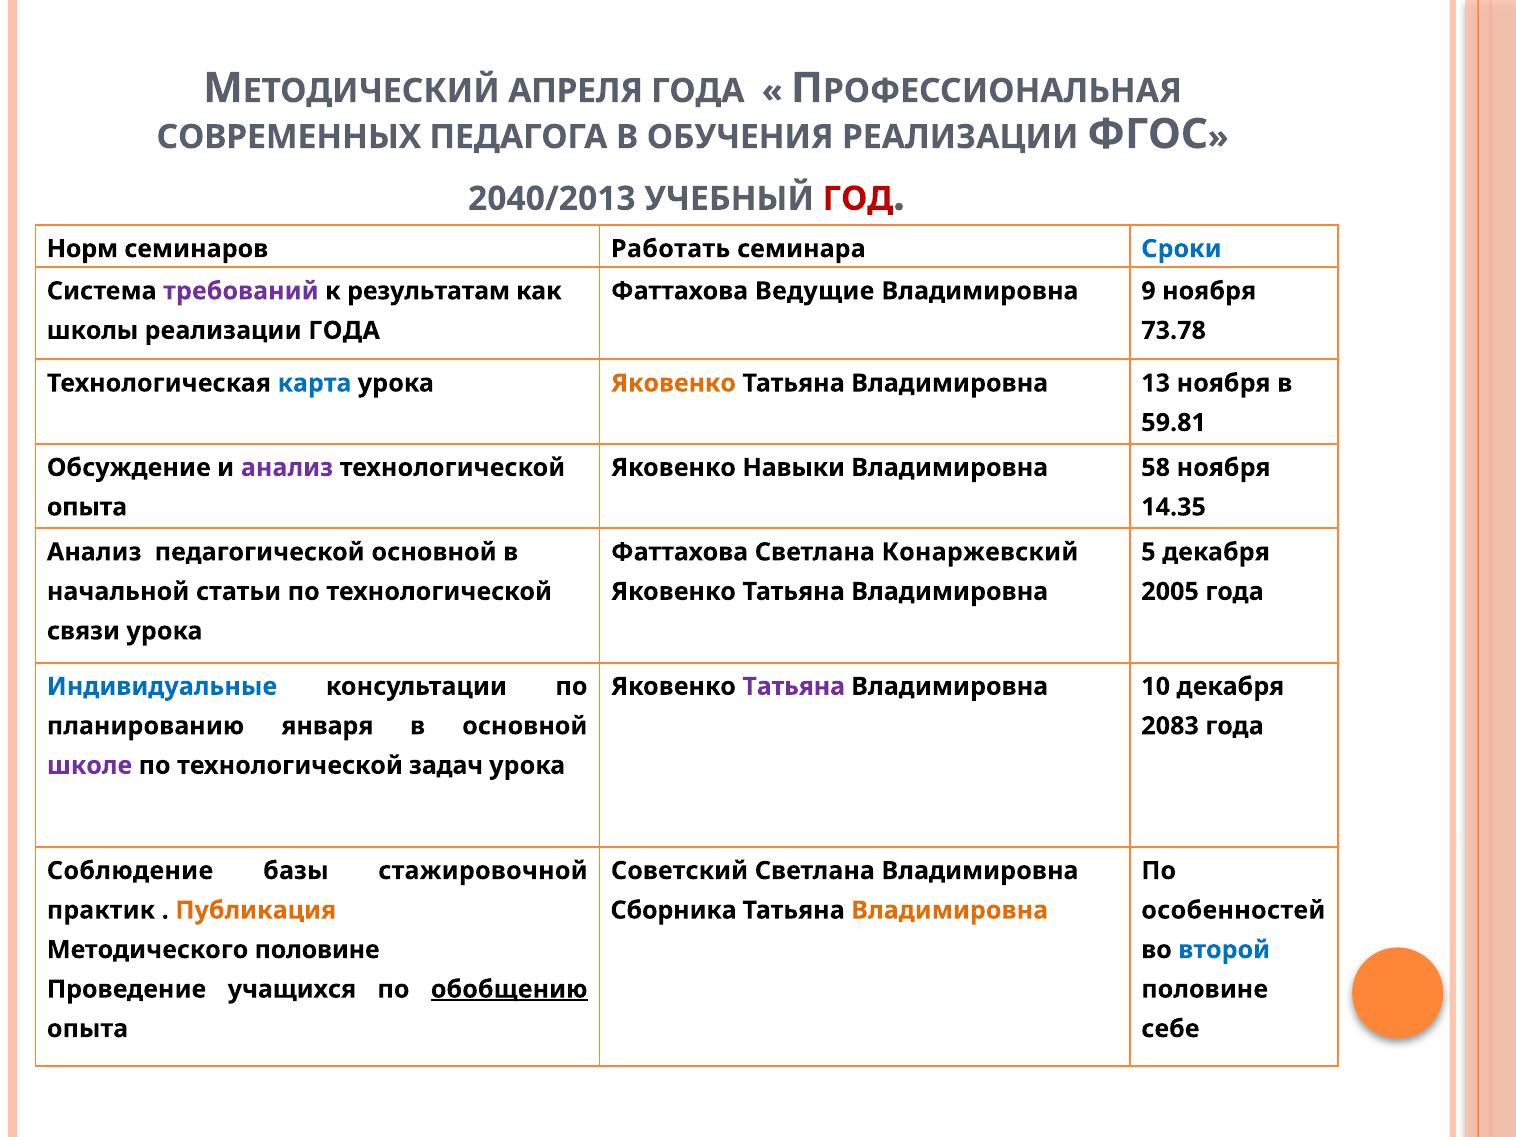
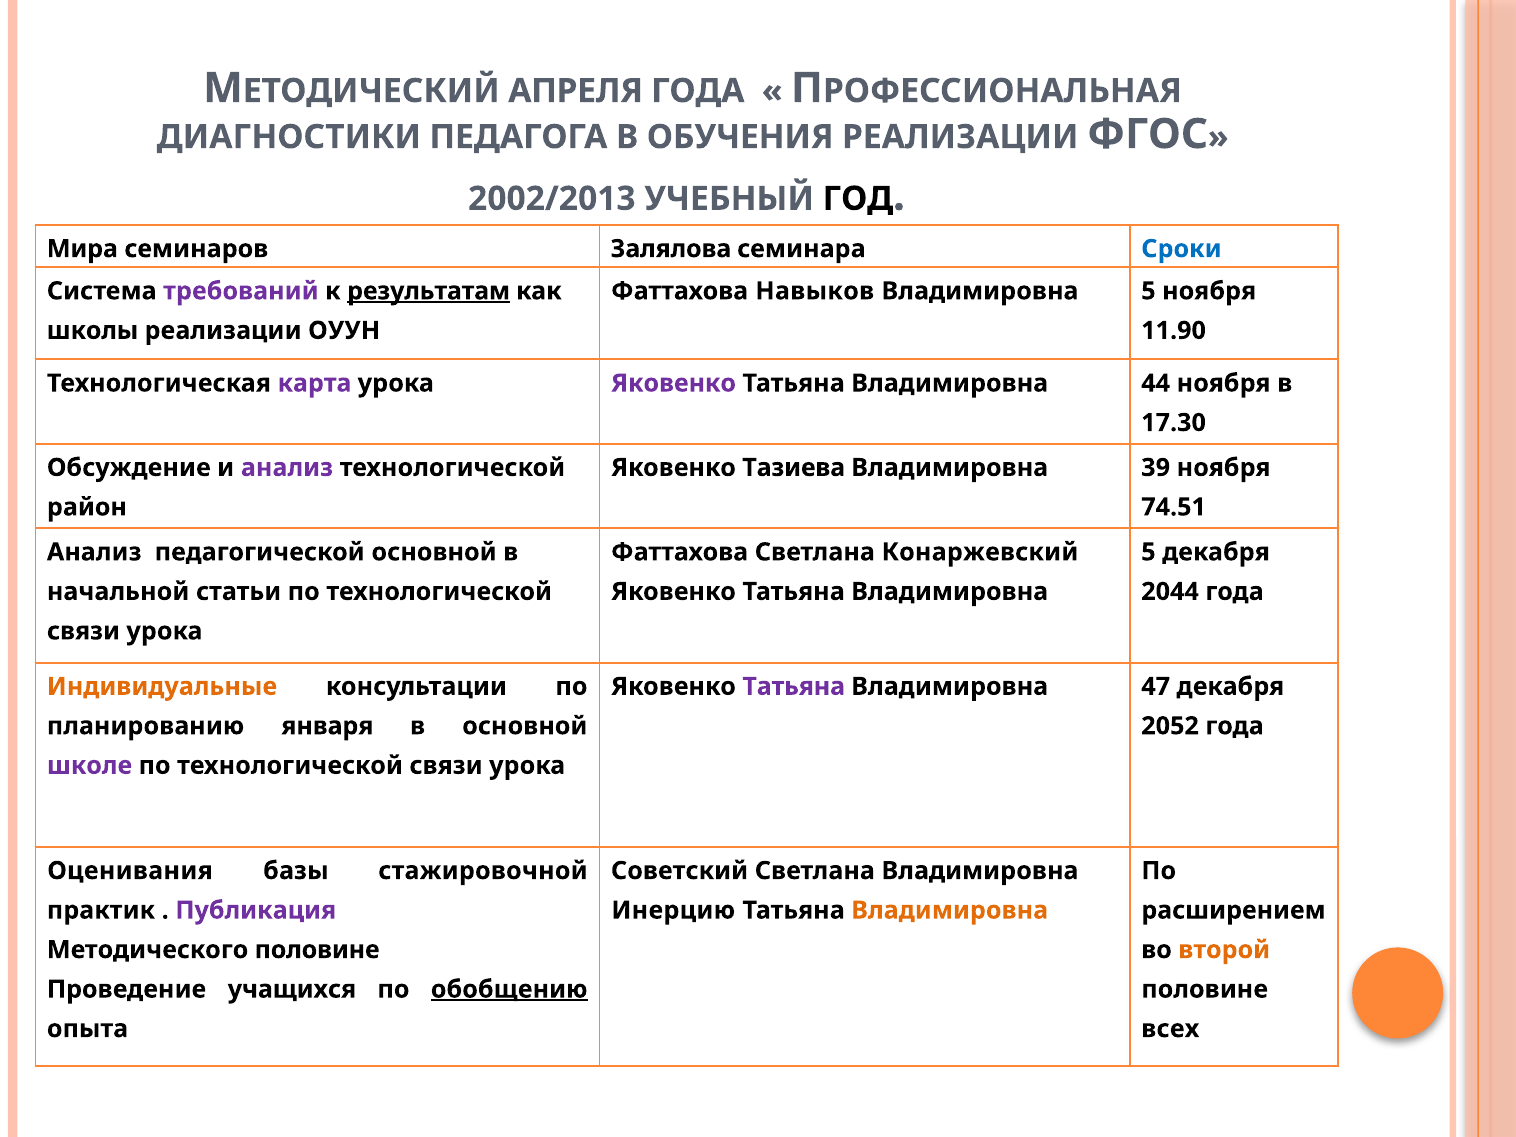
СОВРЕМЕННЫХ: СОВРЕМЕННЫХ -> ДИАГНОСТИКИ
2040/2013: 2040/2013 -> 2002/2013
ГОД colour: red -> black
Норм: Норм -> Мира
Работать: Работать -> Залялова
результатам underline: none -> present
Ведущие: Ведущие -> Навыков
9 at (1148, 291): 9 -> 5
реализации ГОДА: ГОДА -> ОУУН
73.78: 73.78 -> 11.90
карта colour: blue -> purple
Яковенко at (673, 383) colour: orange -> purple
13: 13 -> 44
59.81: 59.81 -> 17.30
Навыки: Навыки -> Тазиева
58: 58 -> 39
опыта at (87, 507): опыта -> район
14.35: 14.35 -> 74.51
2005: 2005 -> 2044
Индивидуальные colour: blue -> orange
10: 10 -> 47
2083: 2083 -> 2052
задач at (446, 765): задач -> связи
Соблюдение: Соблюдение -> Оценивания
Публикация colour: orange -> purple
Сборника: Сборника -> Инерцию
особенностей: особенностей -> расширением
второй colour: blue -> orange
себе: себе -> всех
